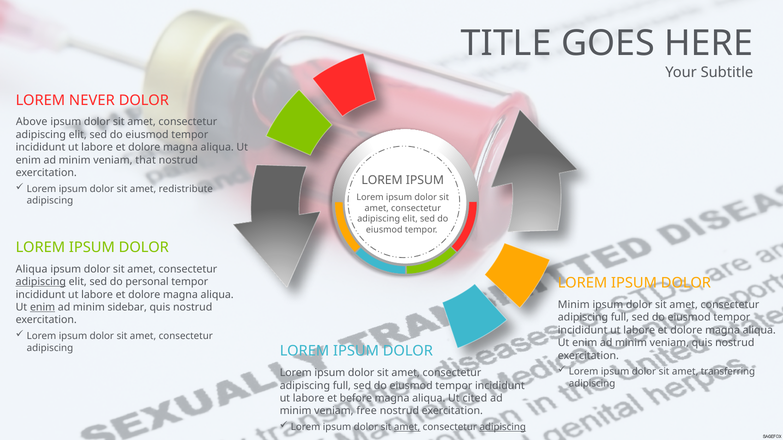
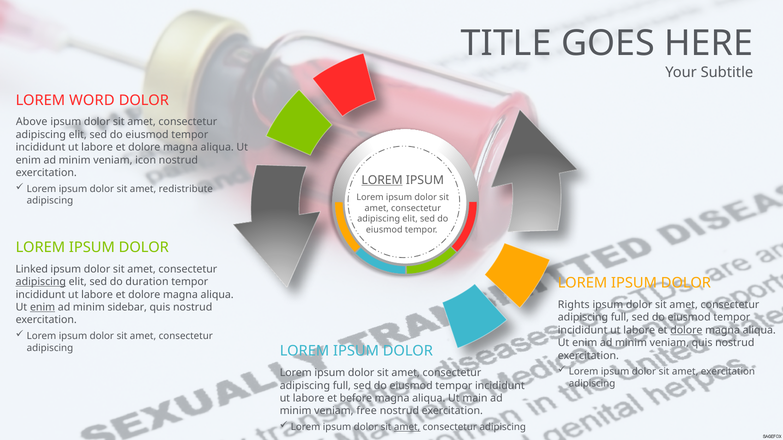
NEVER: NEVER -> WORD
that: that -> icon
LOREM at (382, 180) underline: none -> present
Aliqua at (32, 269): Aliqua -> Linked
personal: personal -> duration
Minim at (574, 305): Minim -> Rights
dolore at (686, 330) underline: none -> present
amet transferring: transferring -> exercitation
cited: cited -> main
adipiscing at (503, 427) underline: present -> none
